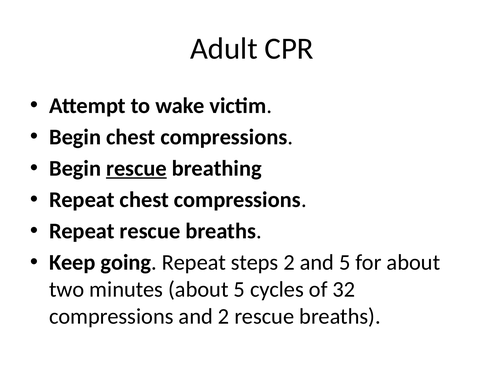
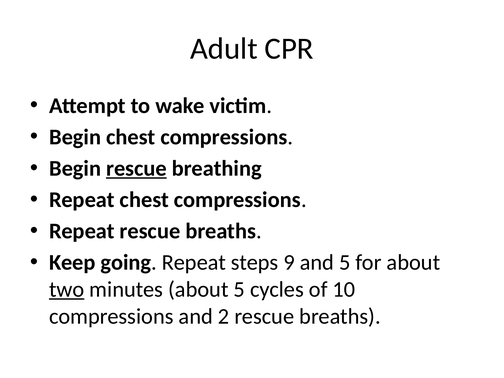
steps 2: 2 -> 9
two underline: none -> present
32: 32 -> 10
